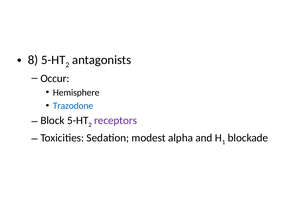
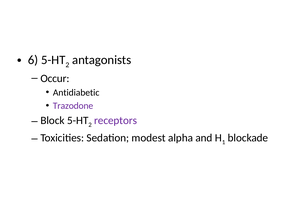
8: 8 -> 6
Hemisphere: Hemisphere -> Antidiabetic
Trazodone colour: blue -> purple
